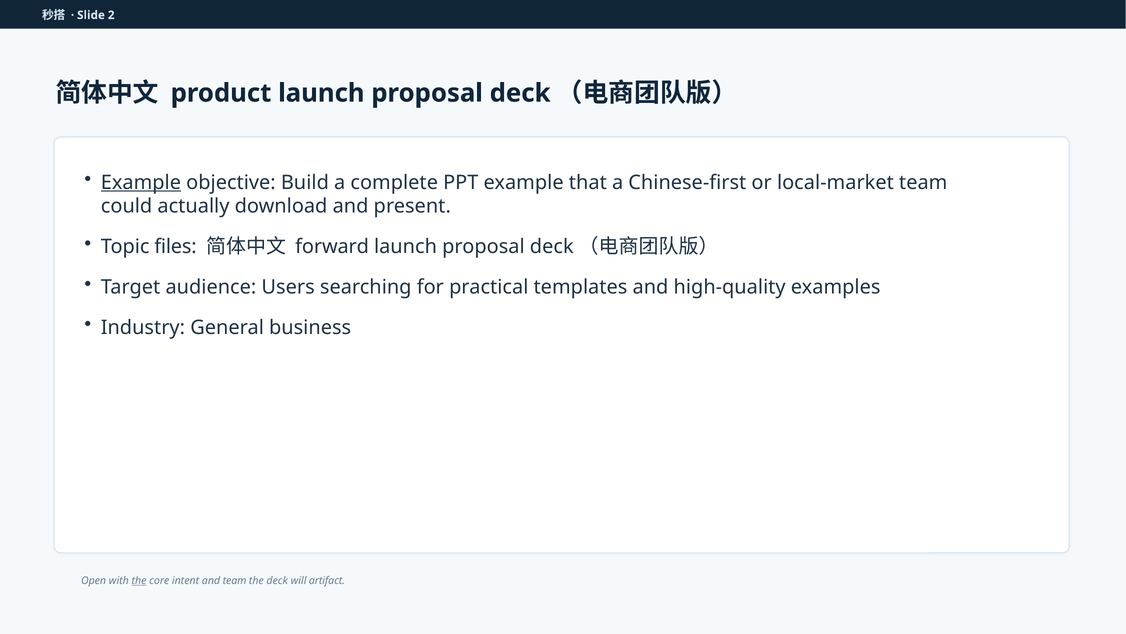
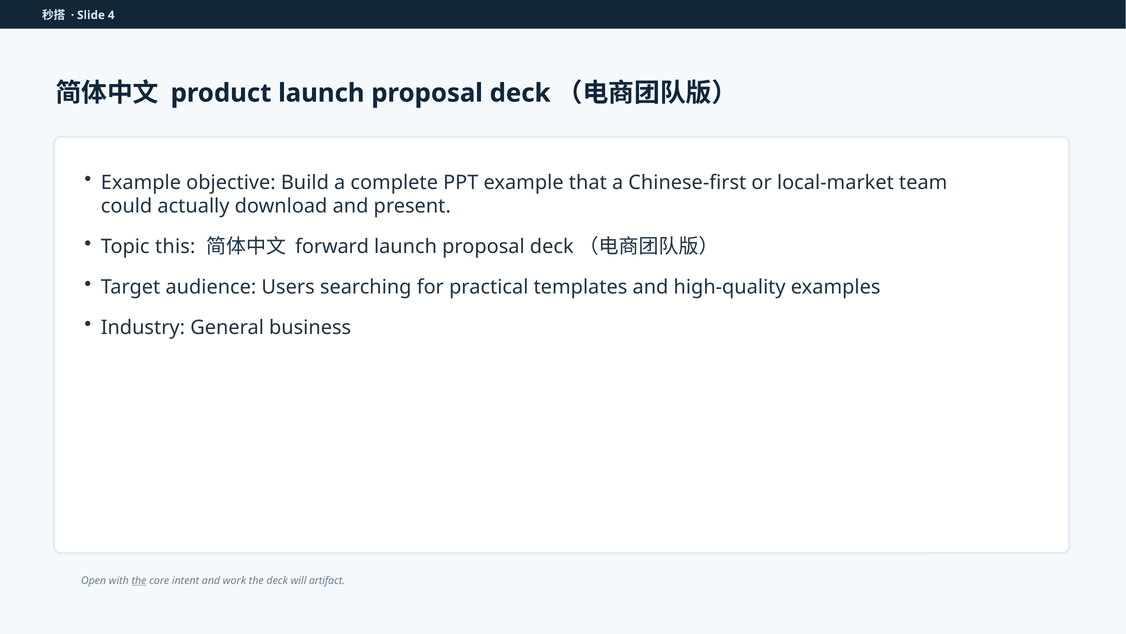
2: 2 -> 4
Example at (141, 182) underline: present -> none
files: files -> this
and team: team -> work
